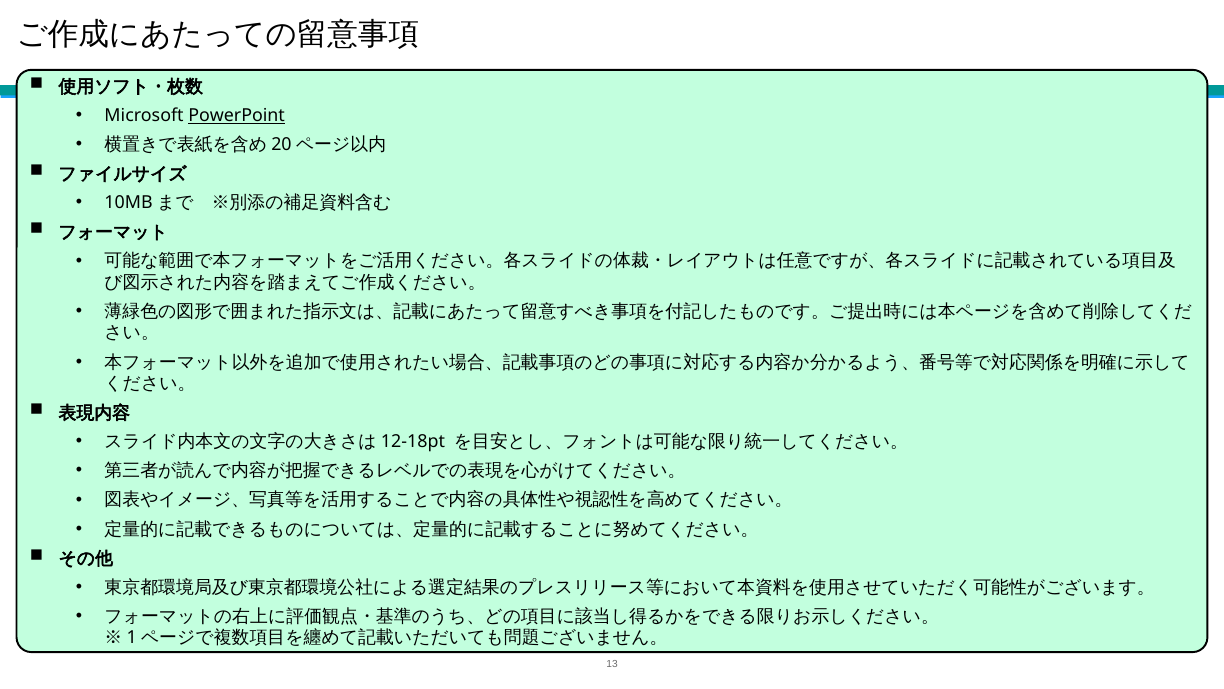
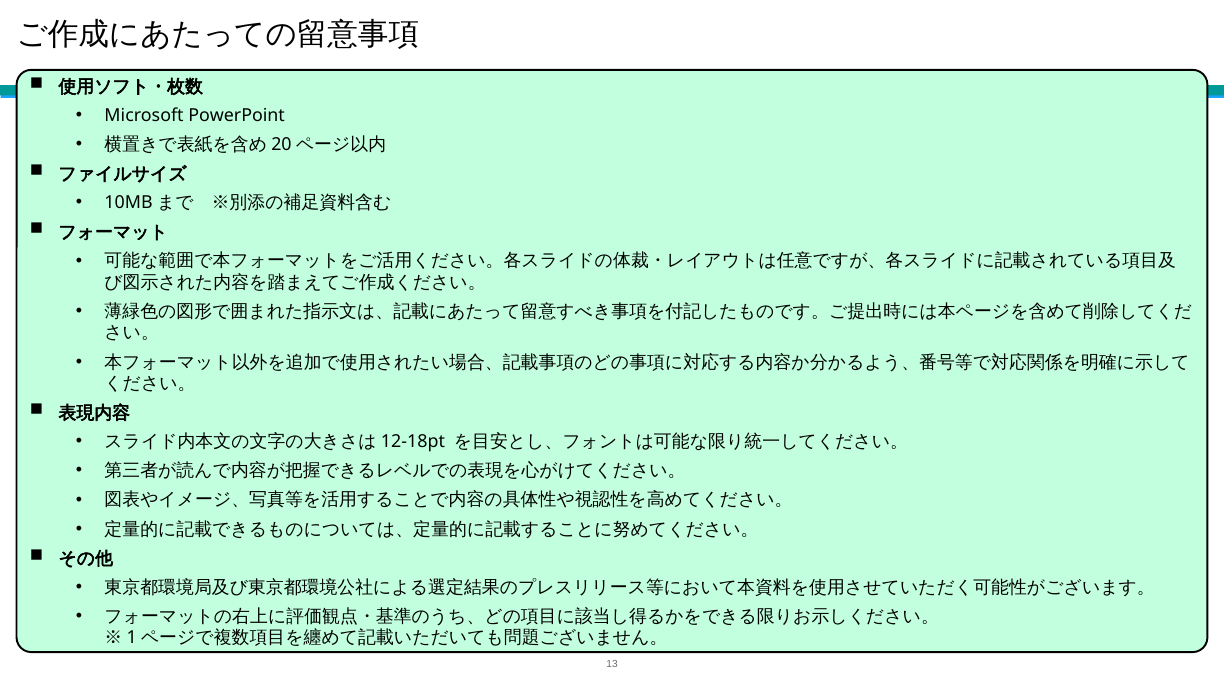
PowerPoint underline: present -> none
